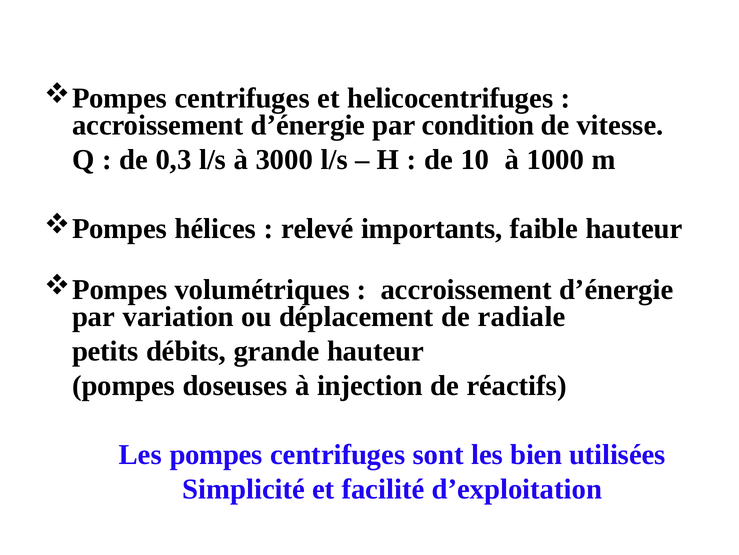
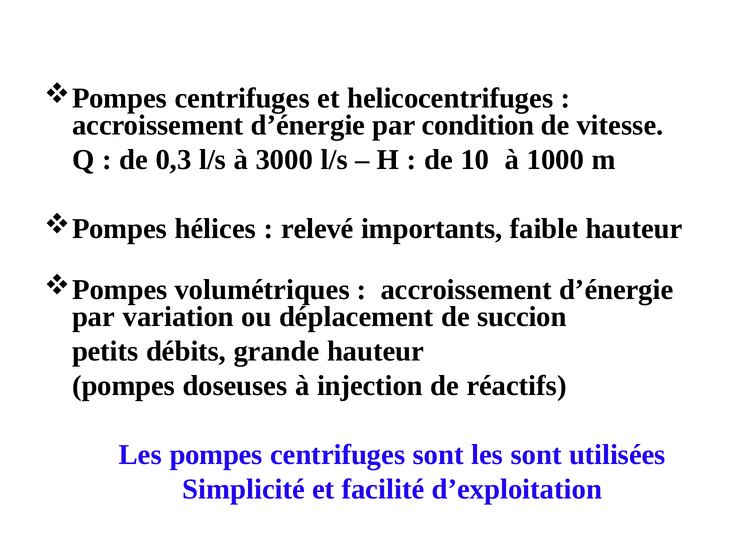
radiale: radiale -> succion
les bien: bien -> sont
